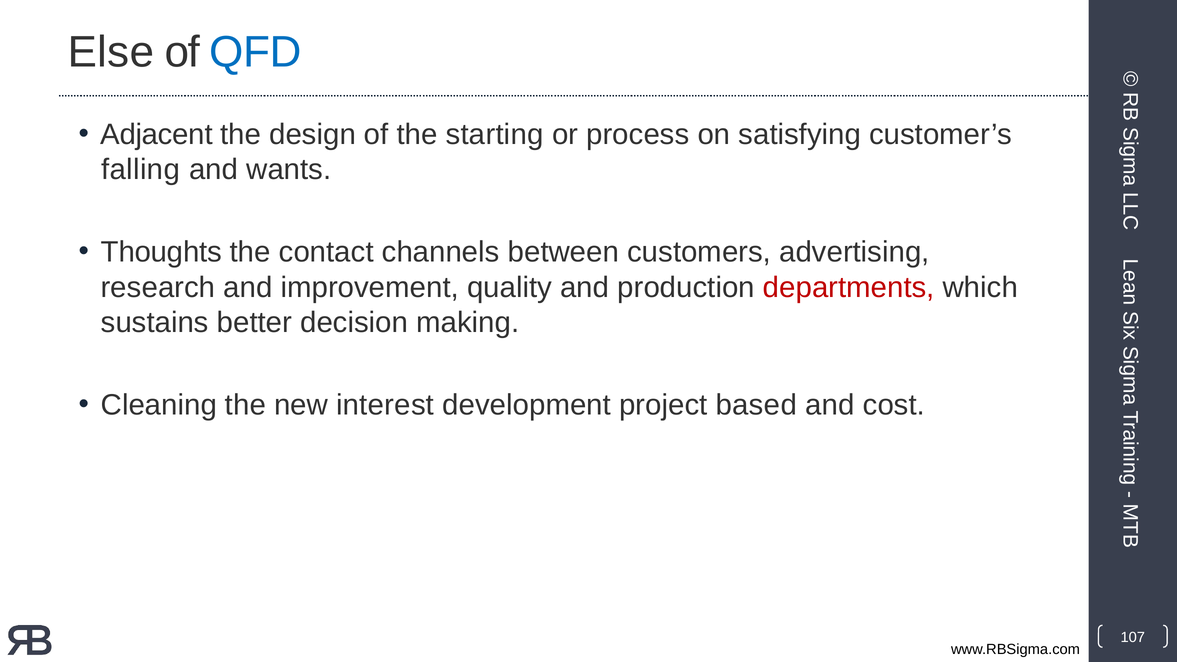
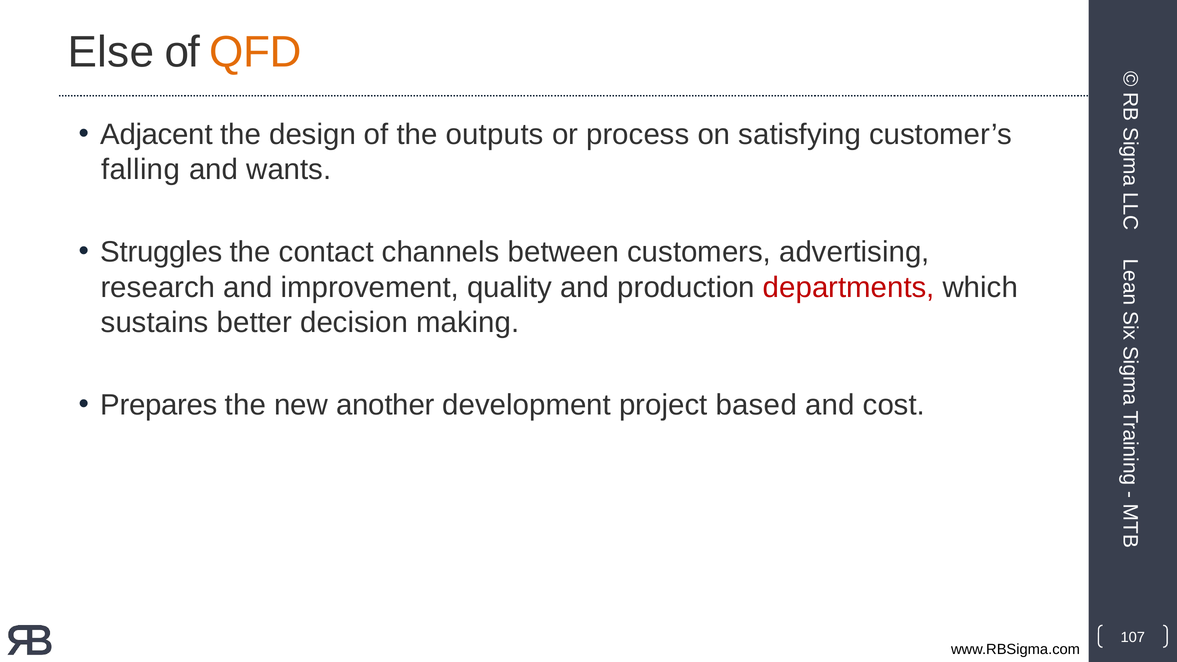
QFD colour: blue -> orange
starting: starting -> outputs
Thoughts: Thoughts -> Struggles
Cleaning: Cleaning -> Prepares
interest: interest -> another
